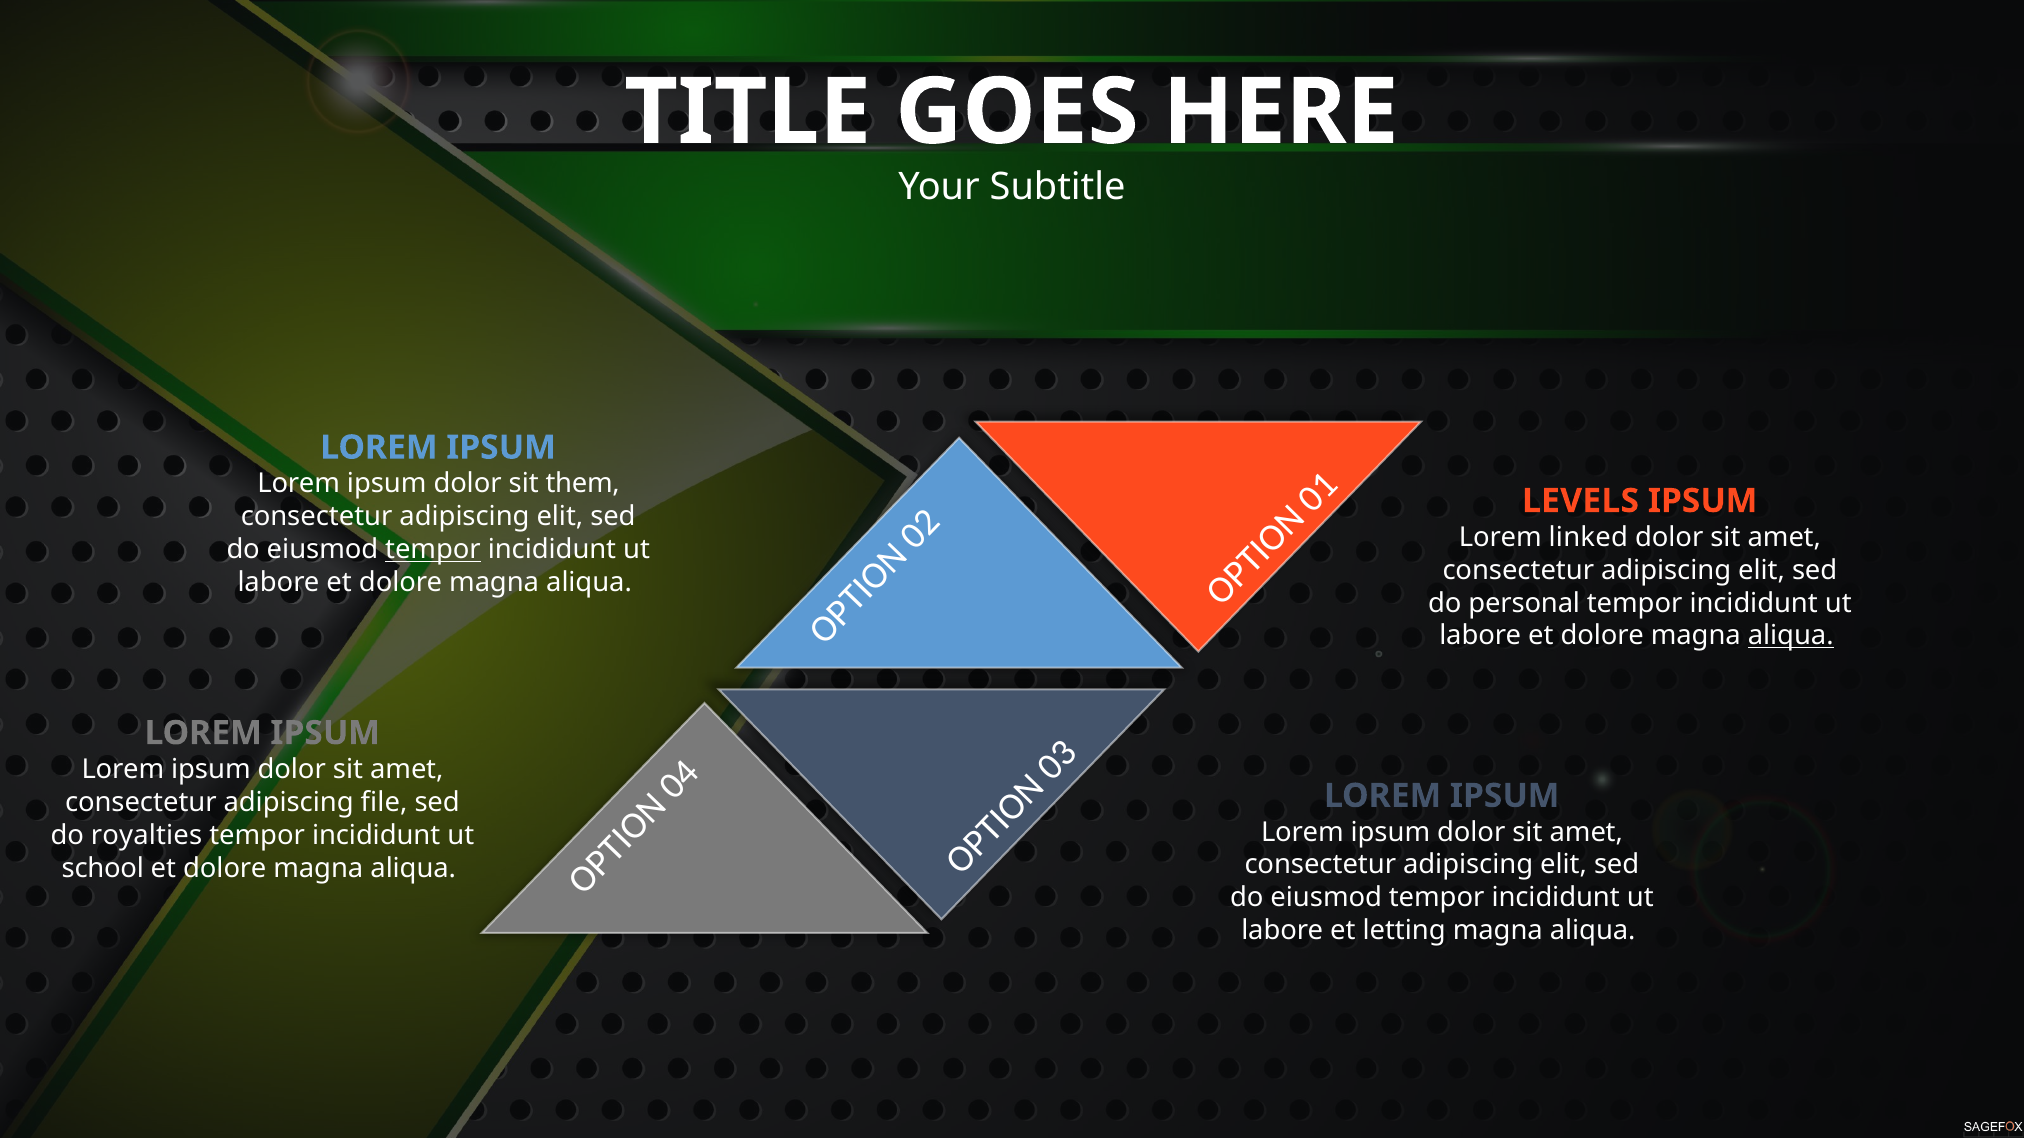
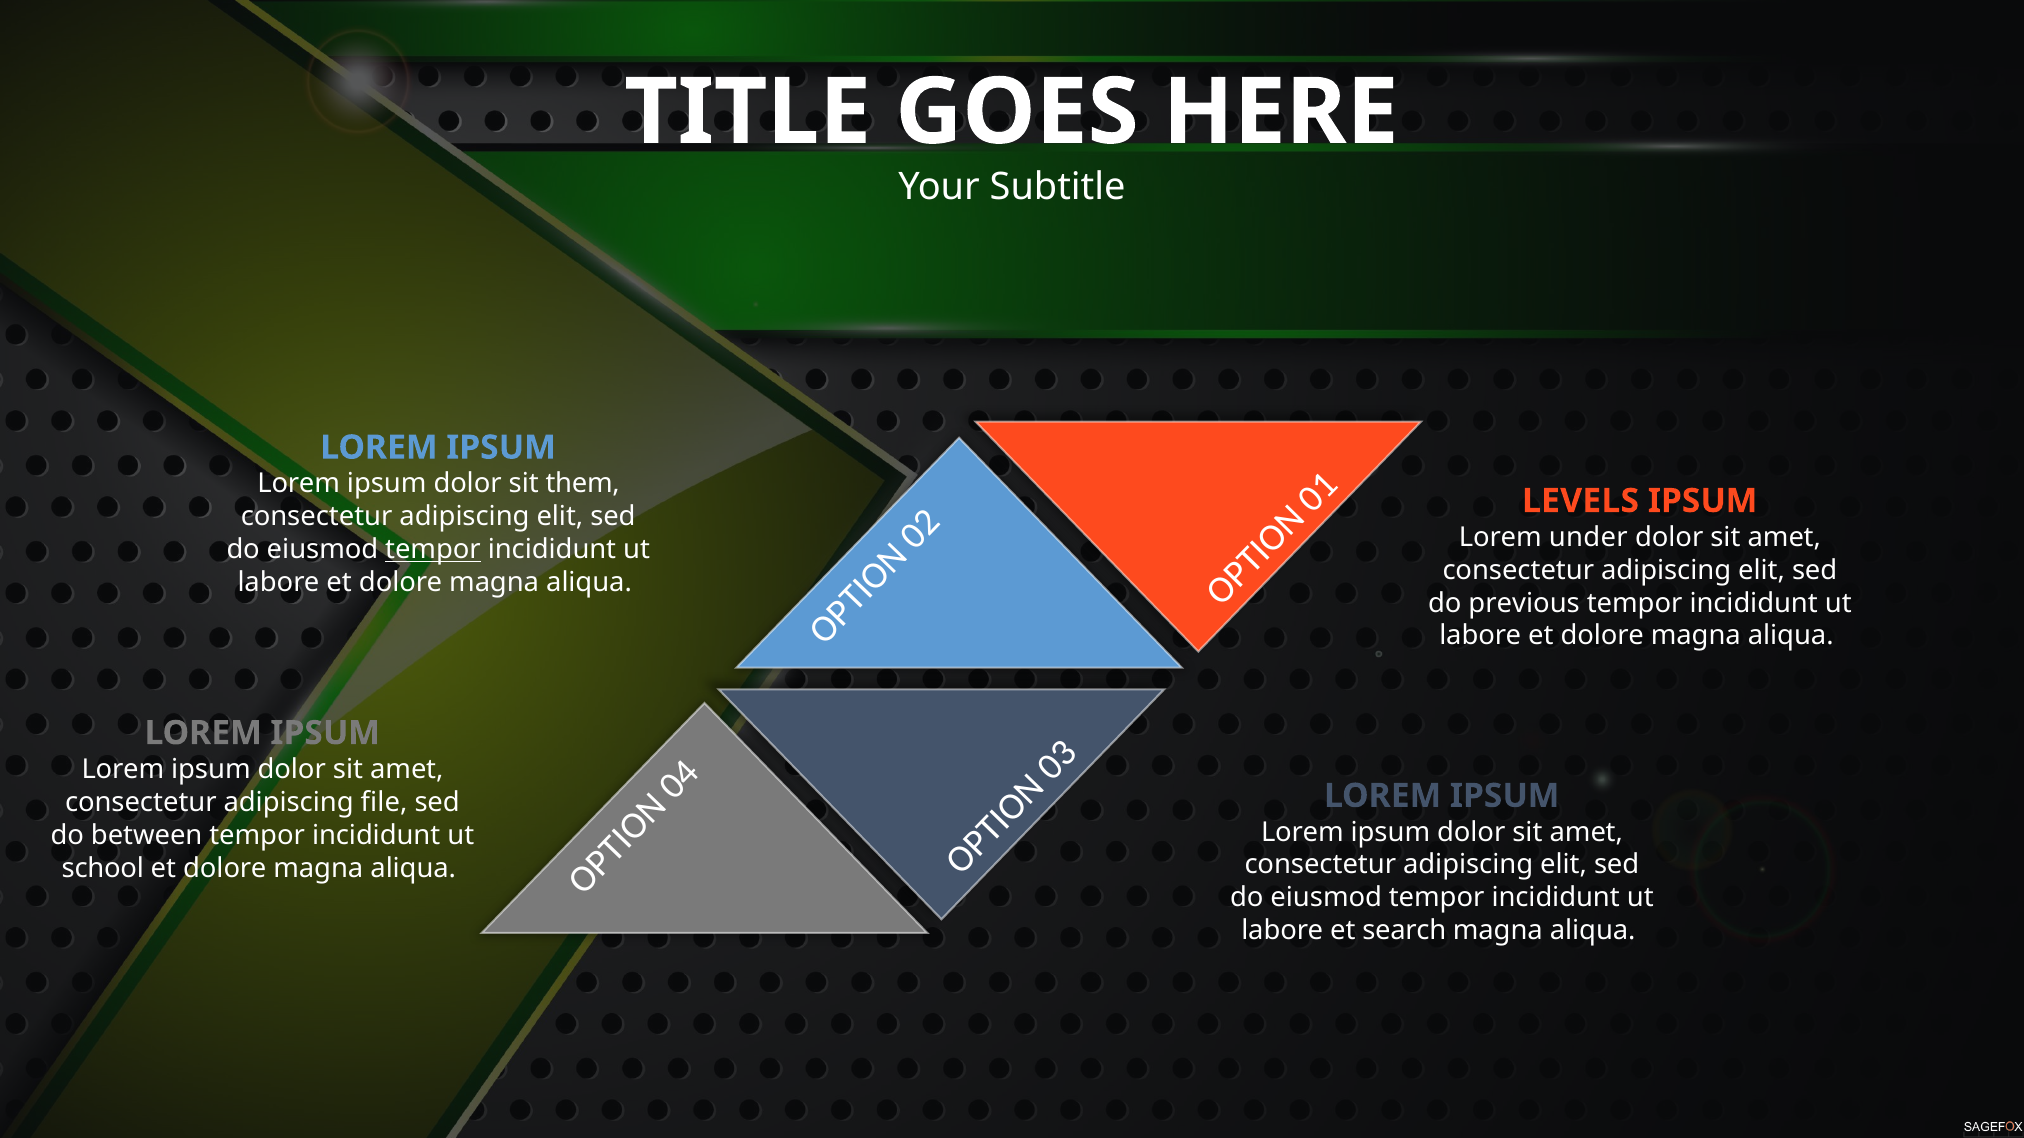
linked: linked -> under
personal: personal -> previous
aliqua at (1791, 636) underline: present -> none
royalties: royalties -> between
letting: letting -> search
